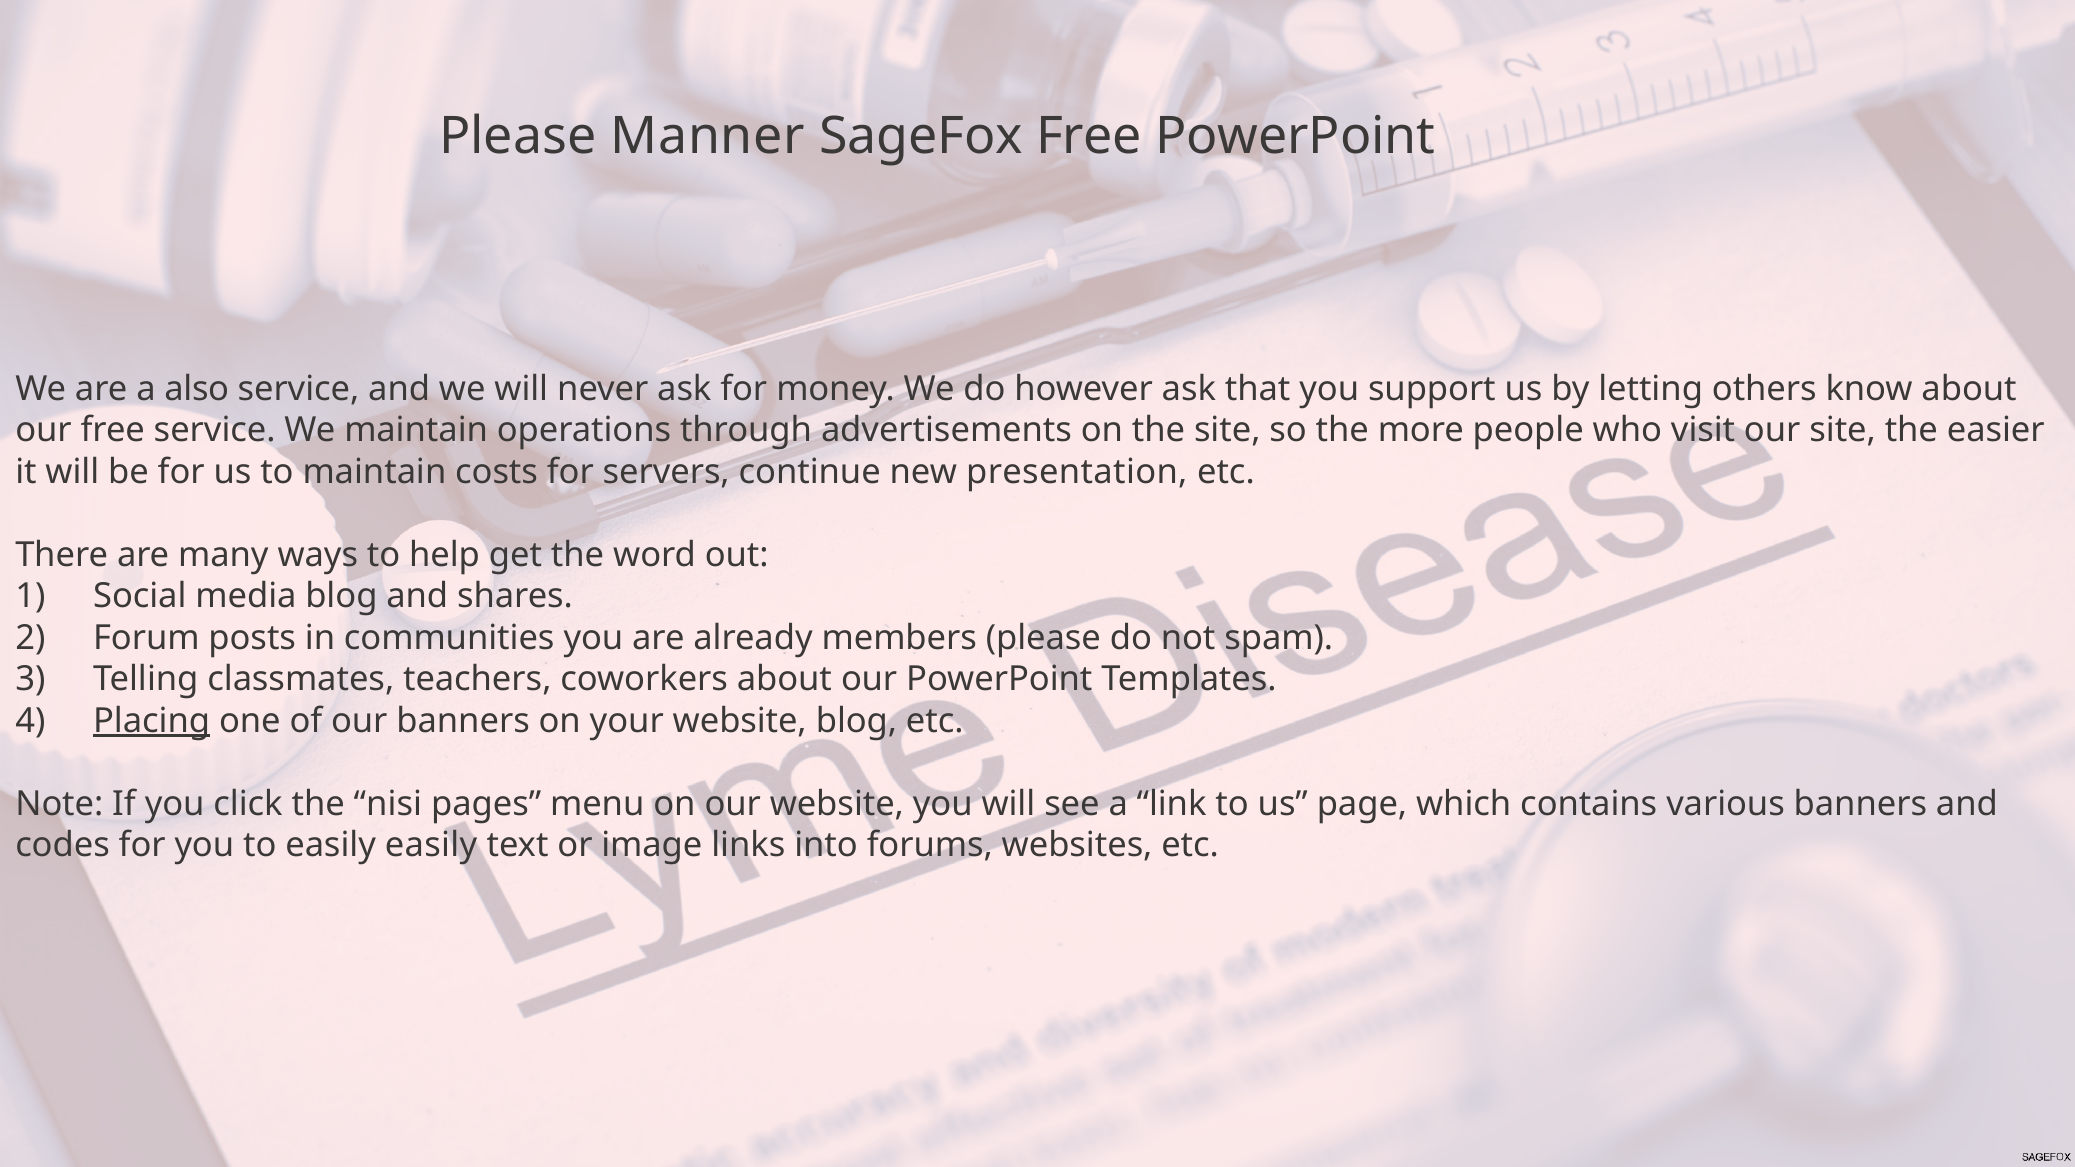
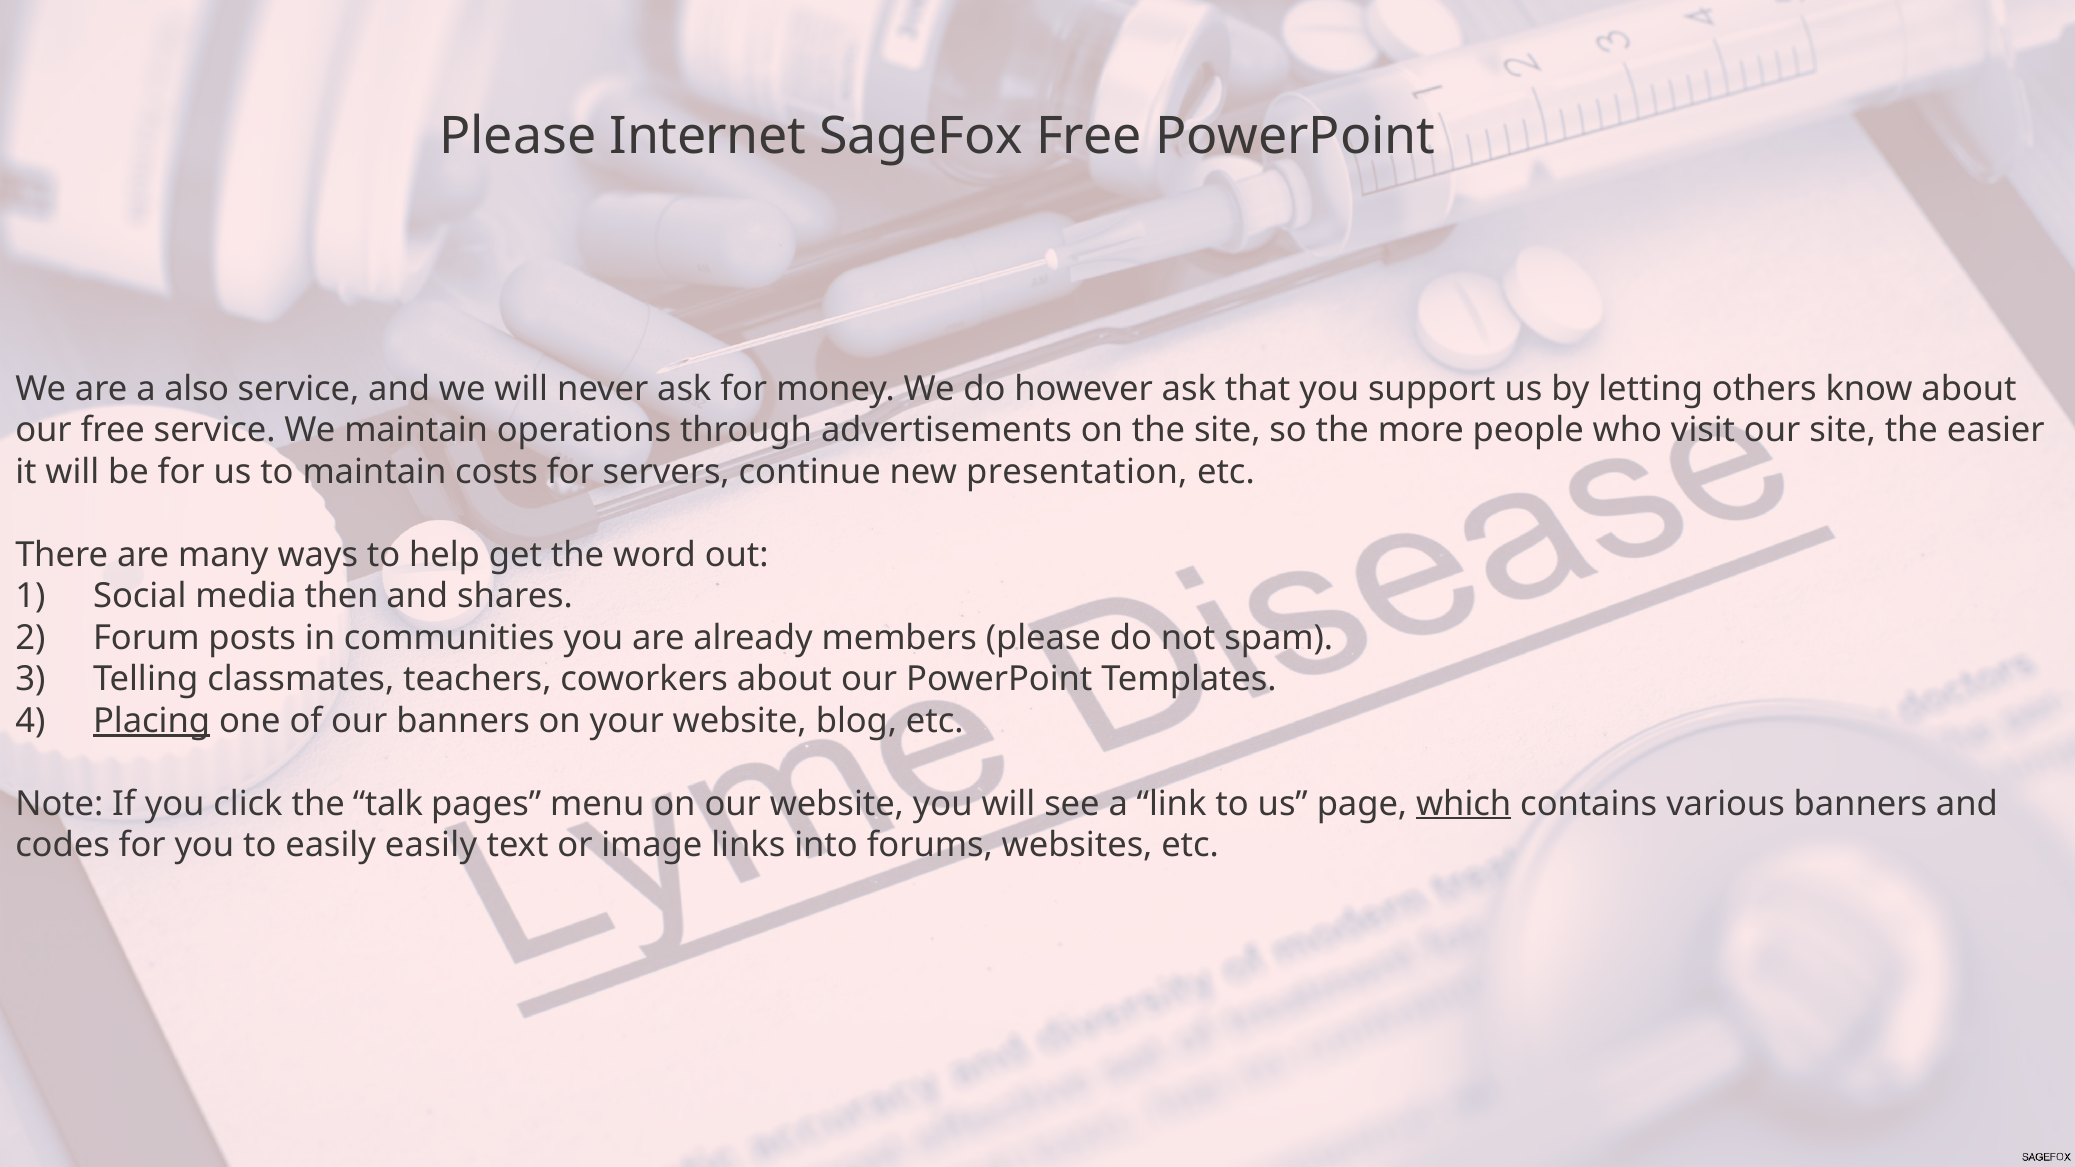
Manner: Manner -> Internet
media blog: blog -> then
nisi: nisi -> talk
which underline: none -> present
